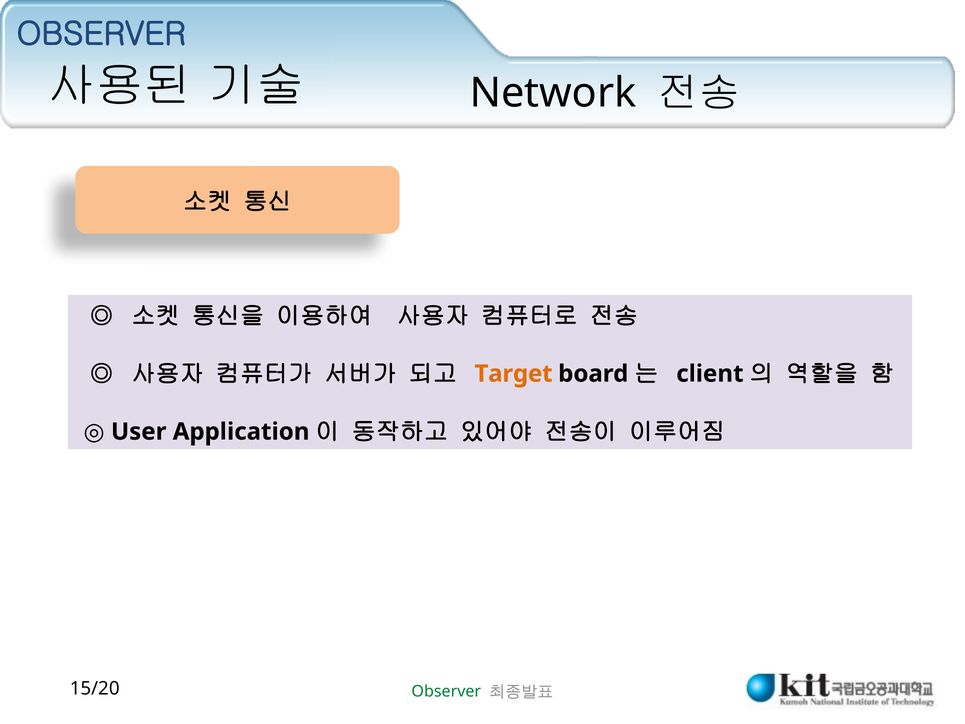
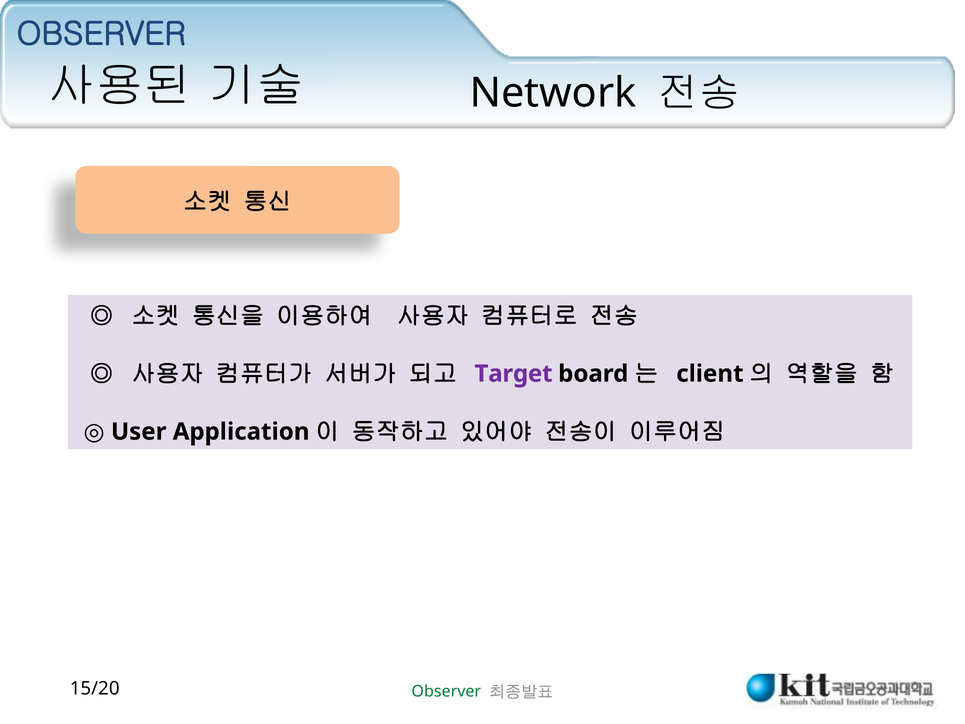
Target colour: orange -> purple
